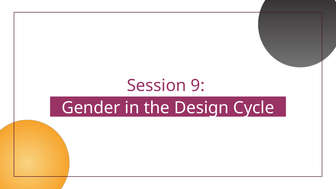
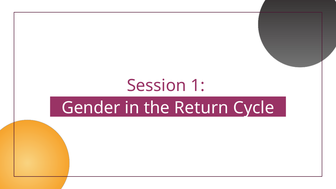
9: 9 -> 1
Design: Design -> Return
